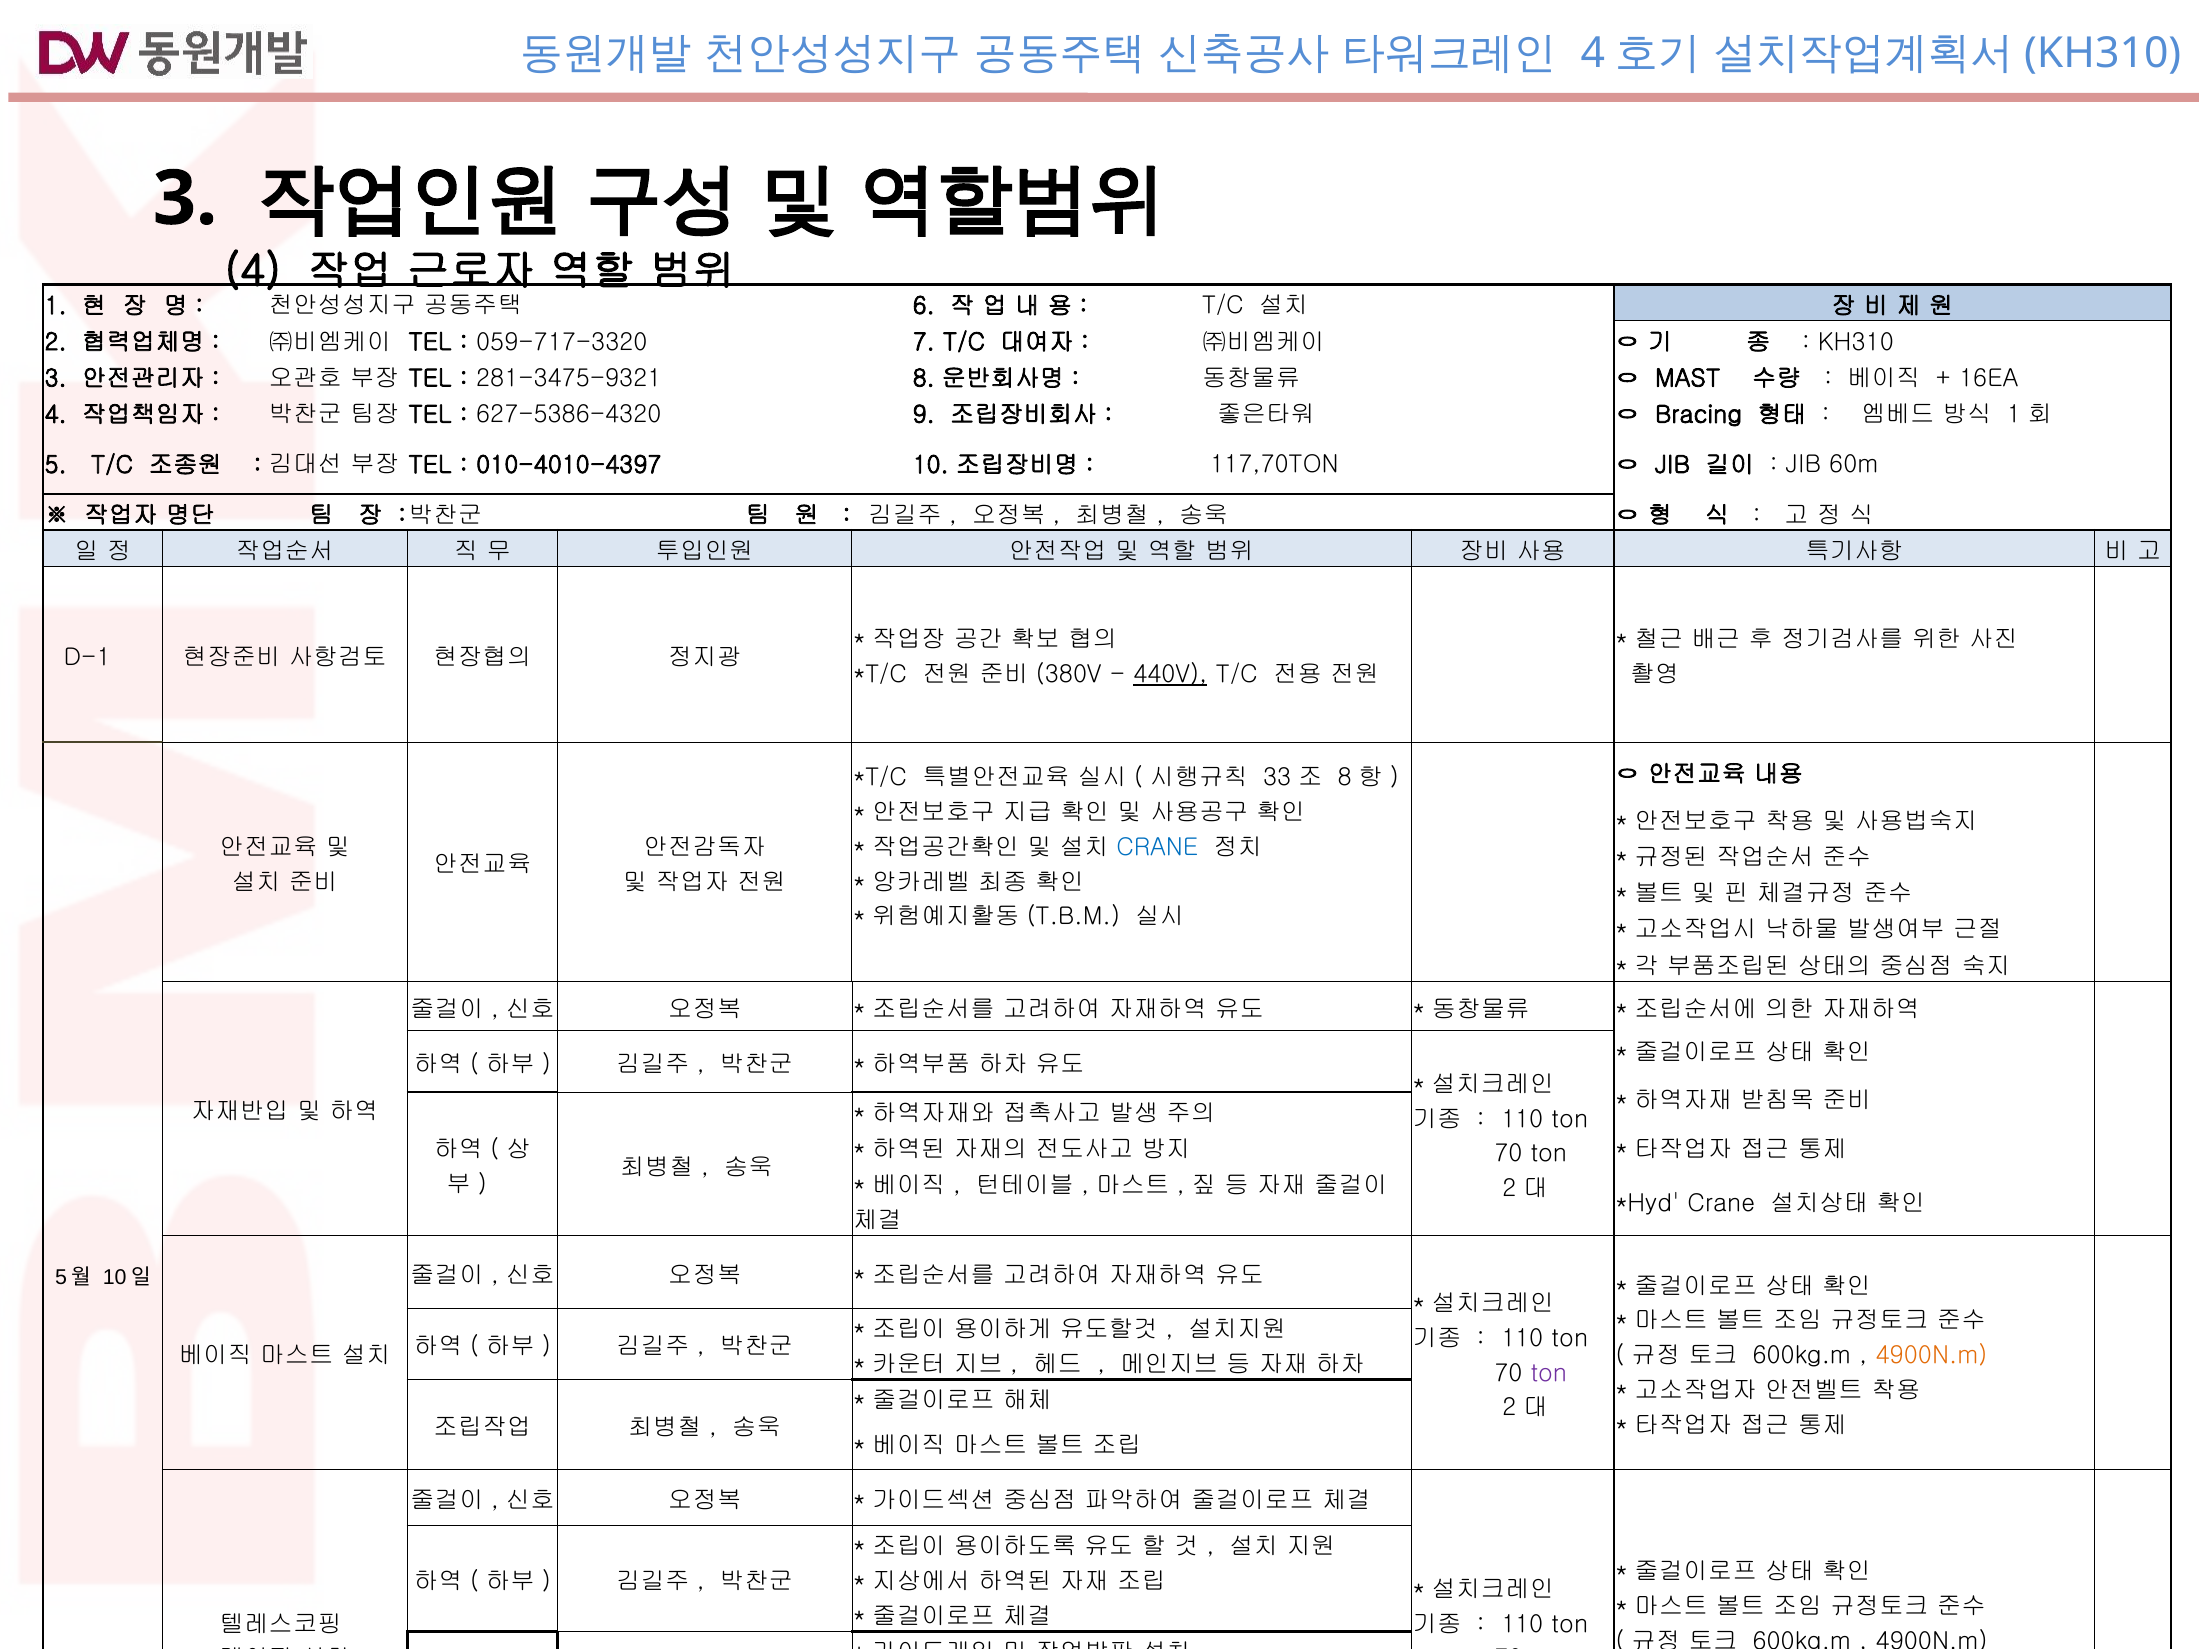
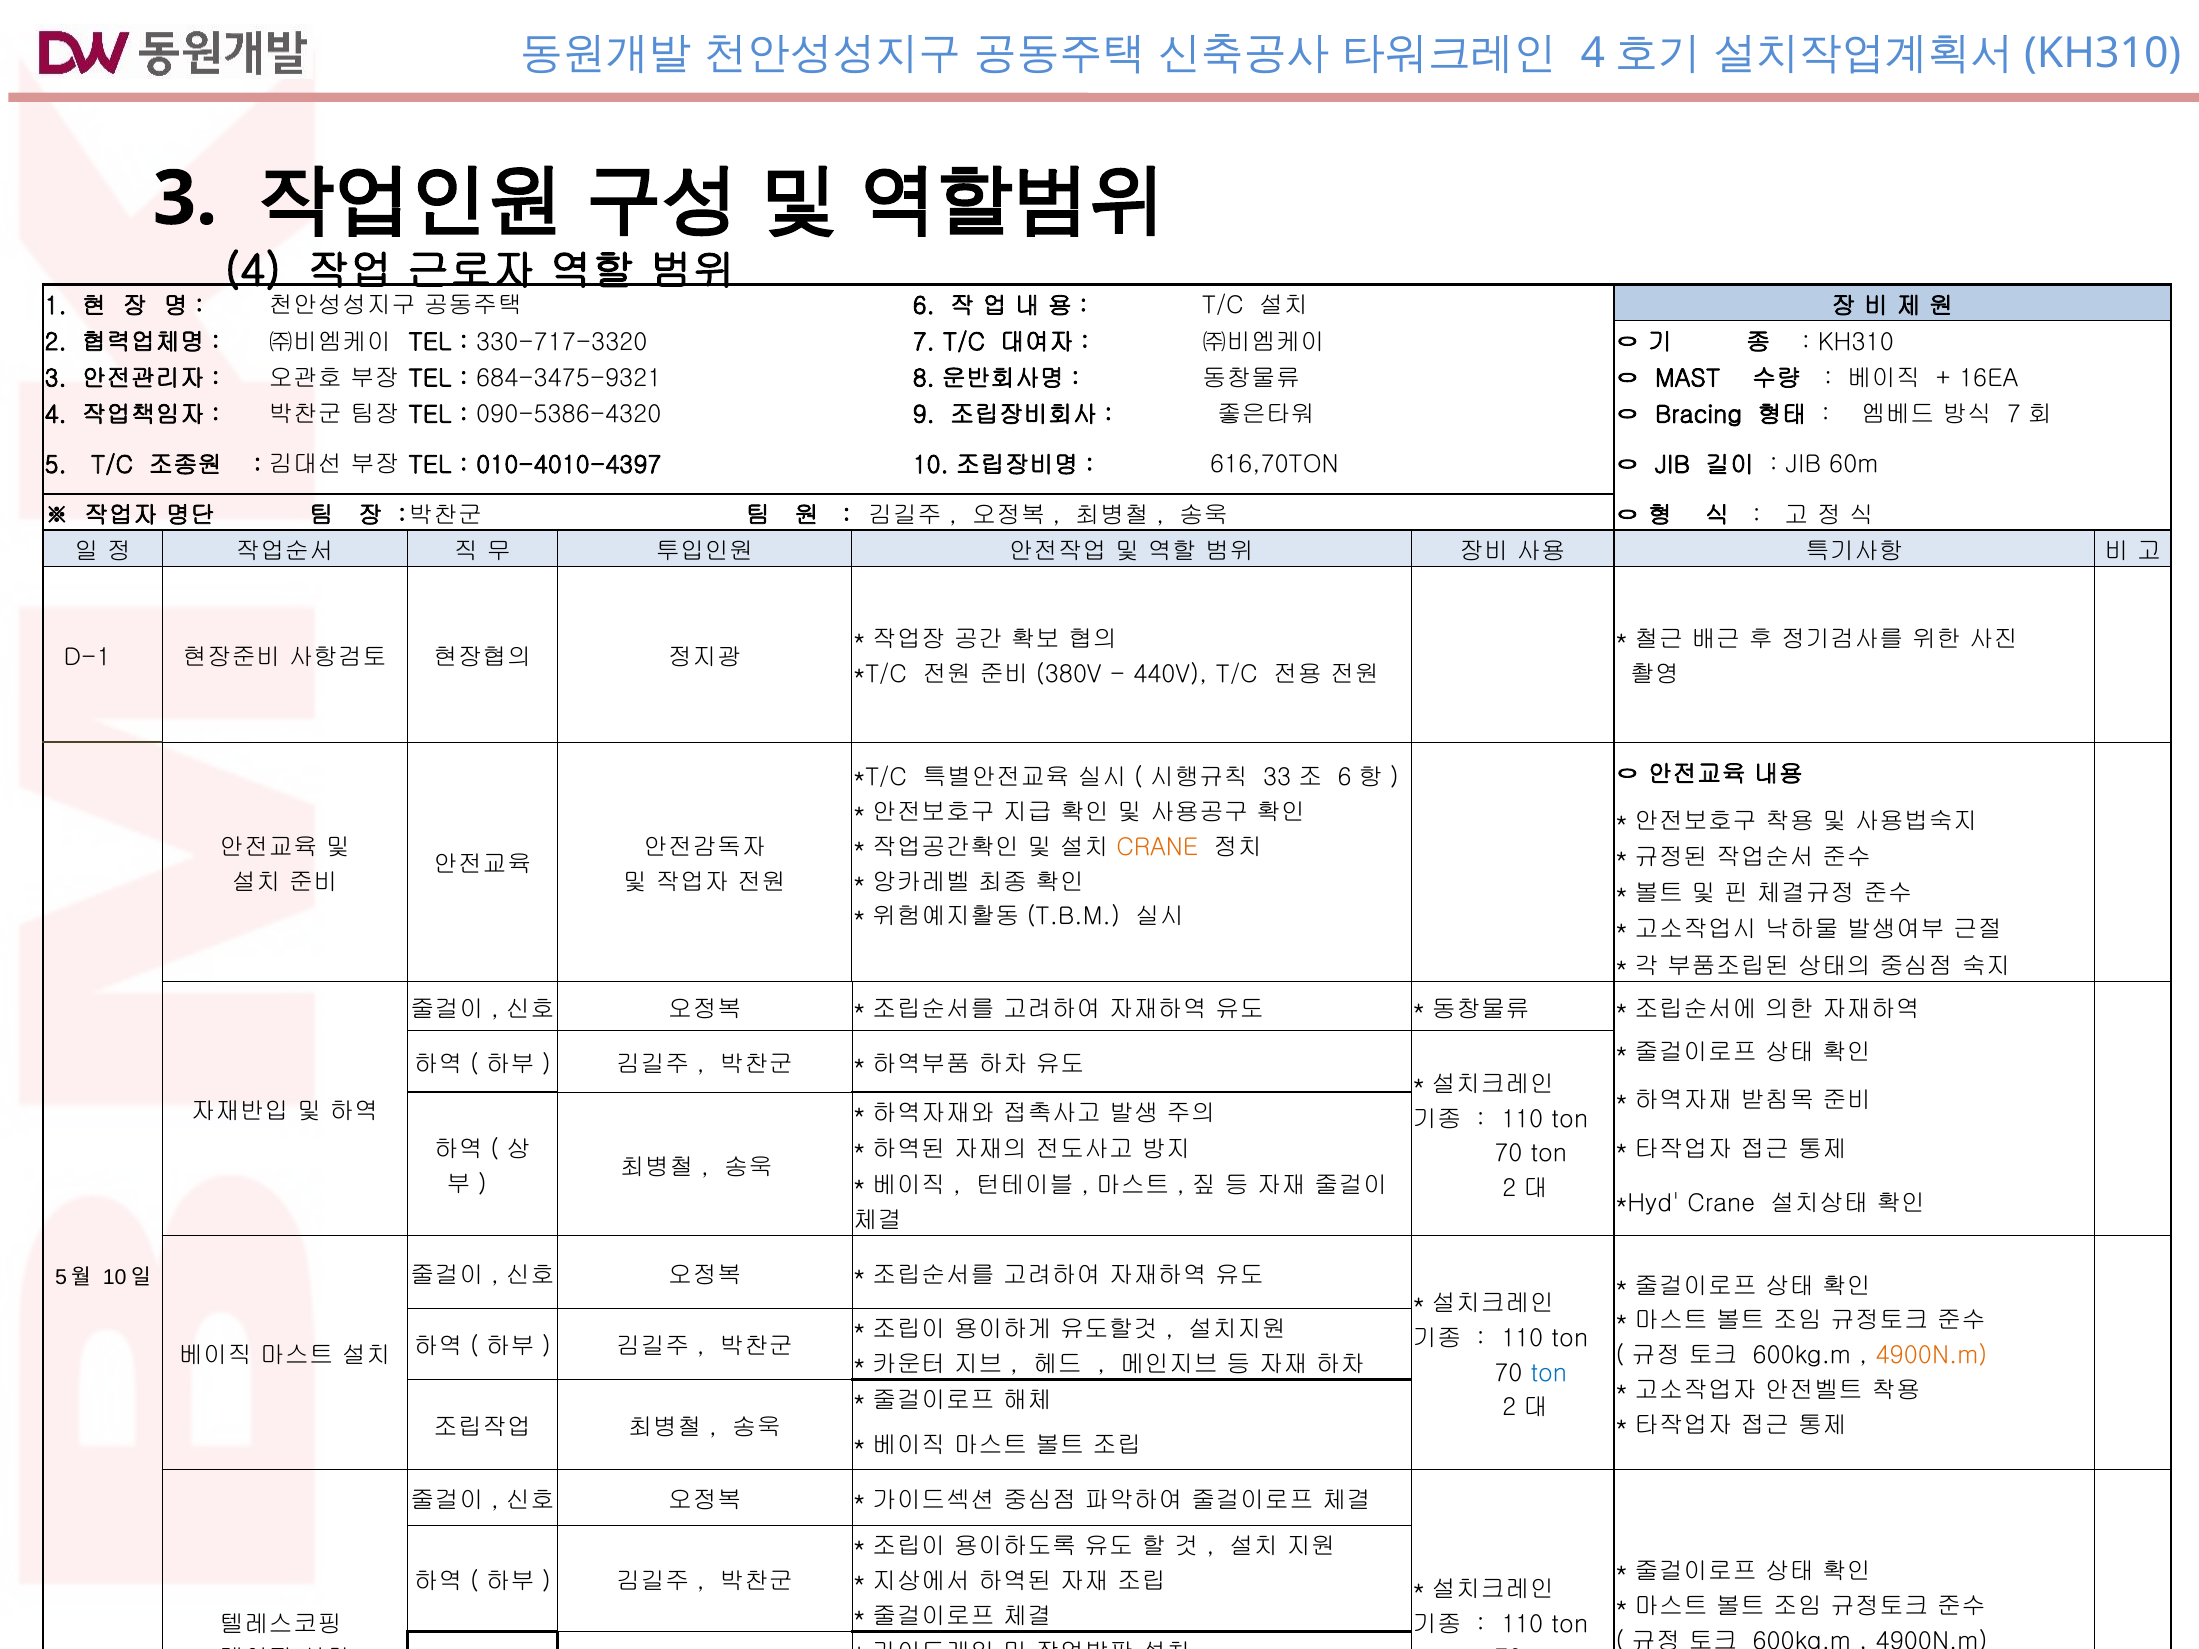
059-717-3320: 059-717-3320 -> 330-717-3320
281-3475-9321: 281-3475-9321 -> 684-3475-9321
627-5386-4320: 627-5386-4320 -> 090-5386-4320
1 at (2014, 415): 1 -> 7
117,70TON: 117,70TON -> 616,70TON
440V underline: present -> none
8 at (1345, 778): 8 -> 6
CRANE at (1157, 847) colour: blue -> orange
ton at (1549, 1373) colour: purple -> blue
